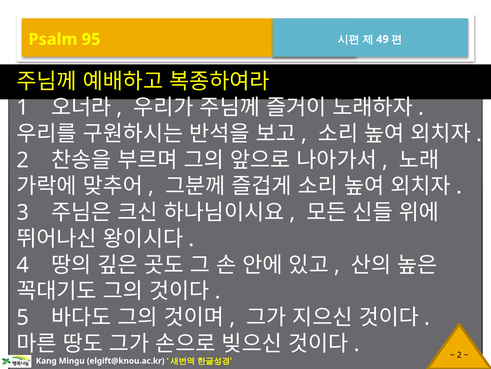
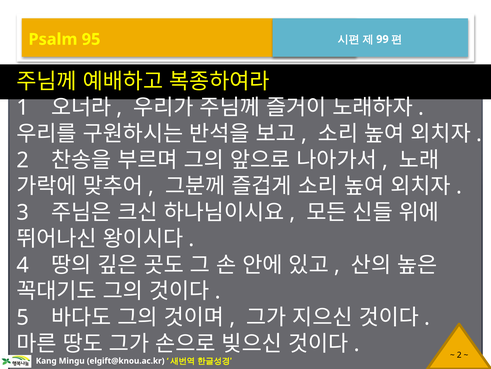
49: 49 -> 99
